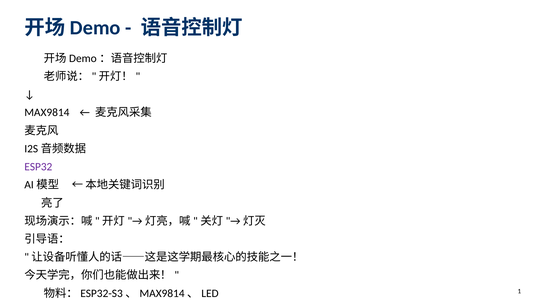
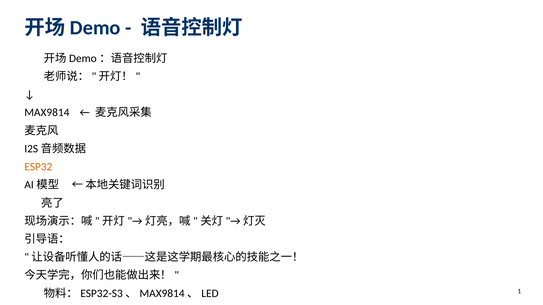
ESP32 colour: purple -> orange
